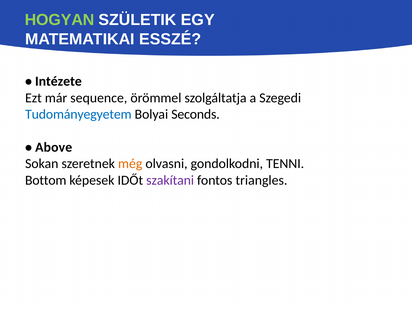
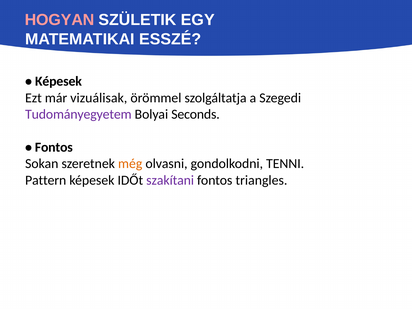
HOGYAN colour: light green -> pink
Intézete at (58, 81): Intézete -> Képesek
sequence: sequence -> vizuálisak
Tudományegyetem colour: blue -> purple
Above at (54, 147): Above -> Fontos
Bottom: Bottom -> Pattern
